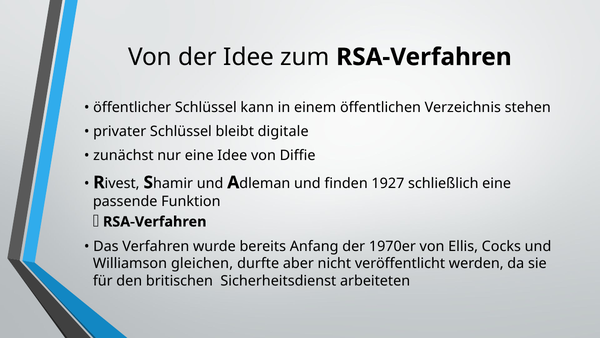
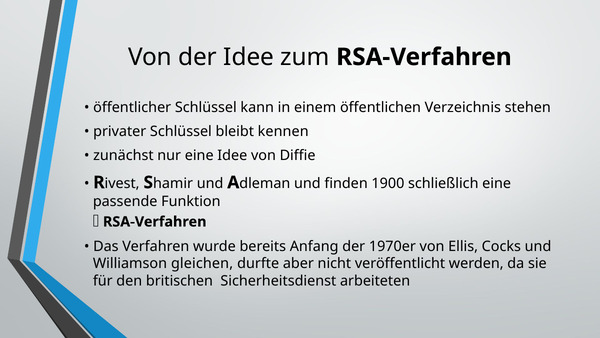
digitale: digitale -> kennen
1927: 1927 -> 1900
